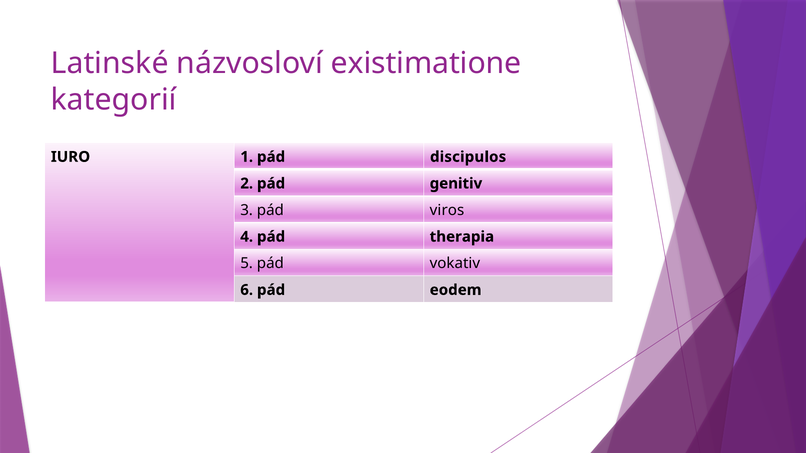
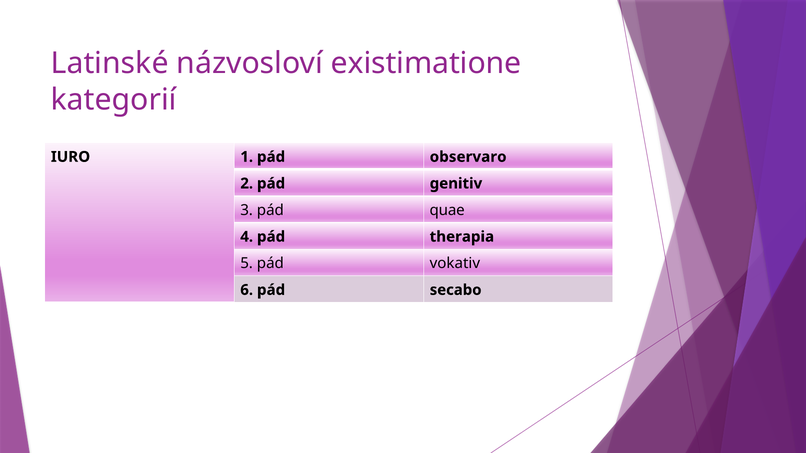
discipulos: discipulos -> observaro
viros: viros -> quae
eodem: eodem -> secabo
